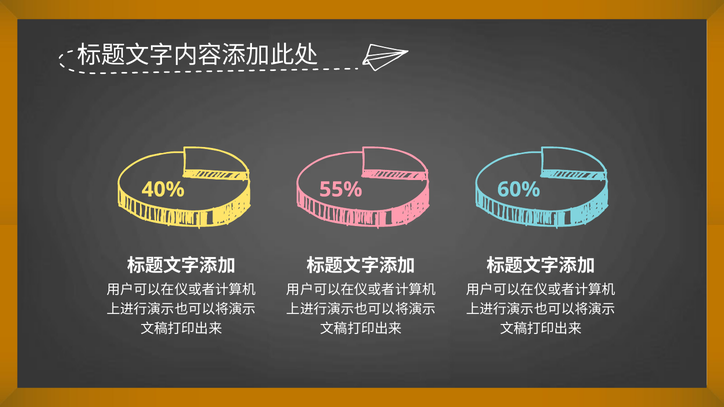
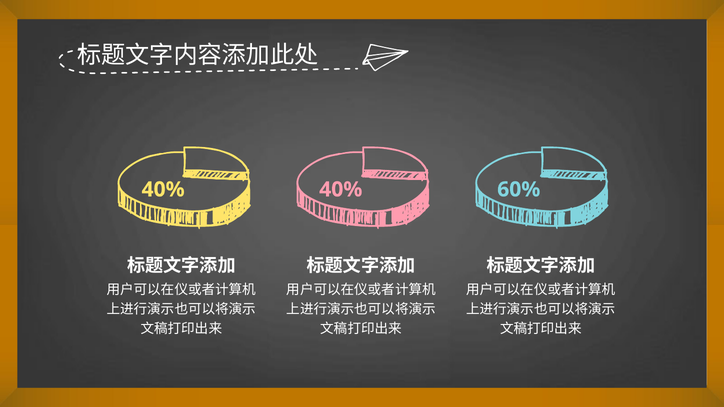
40% 55%: 55% -> 40%
